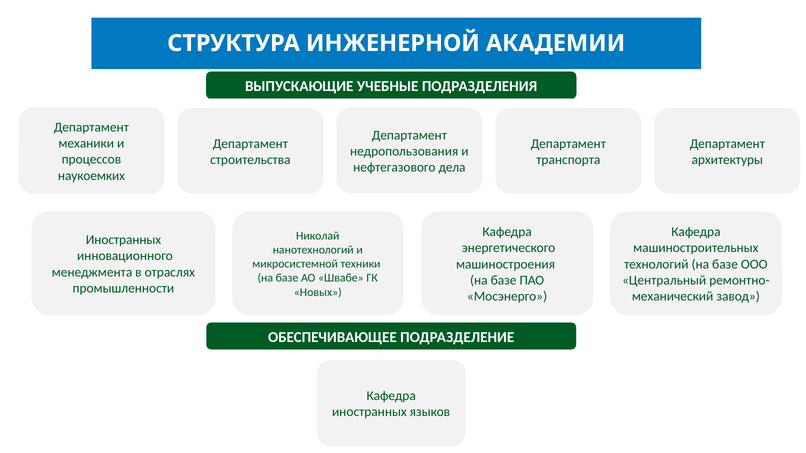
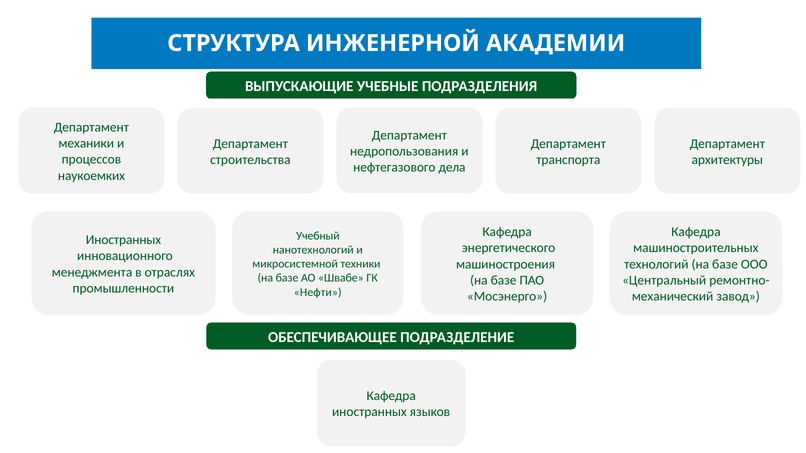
Николай: Николай -> Учебный
Новых: Новых -> Нефти
